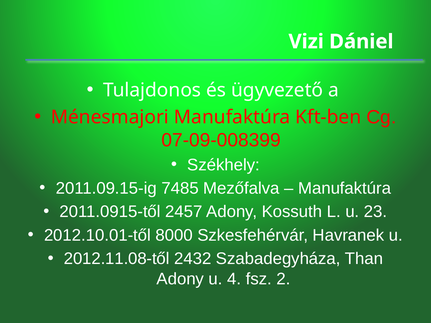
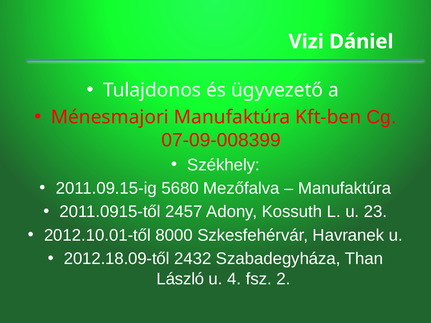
7485: 7485 -> 5680
2012.11.08-től: 2012.11.08-től -> 2012.18.09-től
Adony at (180, 279): Adony -> László
